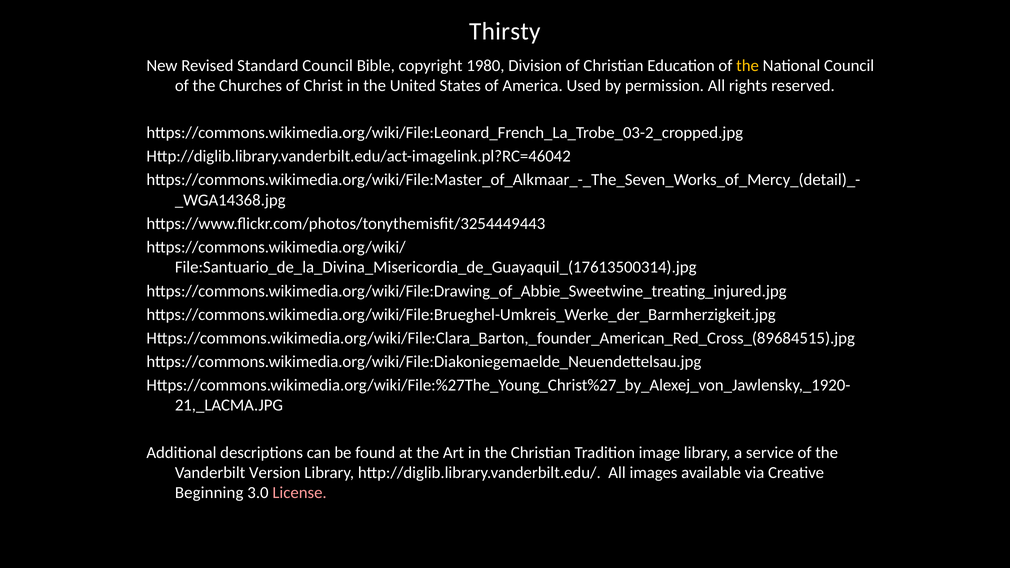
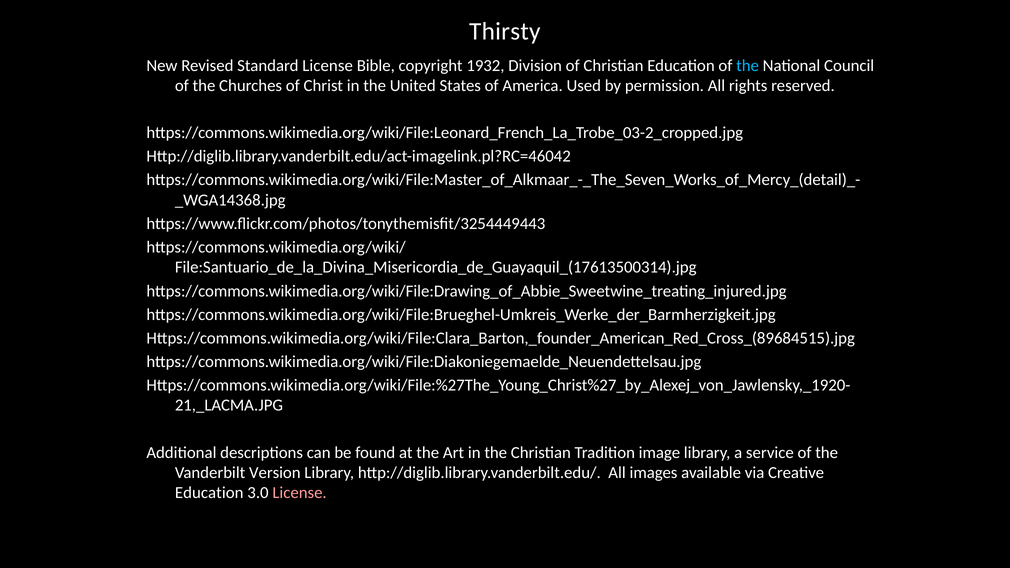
Standard Council: Council -> License
1980: 1980 -> 1932
the at (748, 66) colour: yellow -> light blue
Beginning at (209, 493): Beginning -> Education
